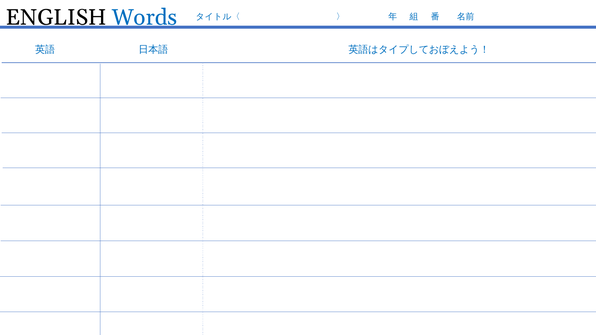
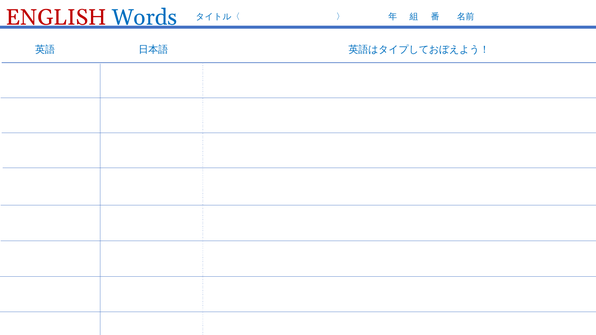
ENGLISH colour: black -> red
